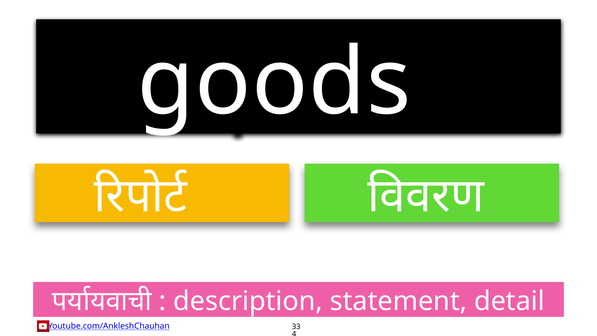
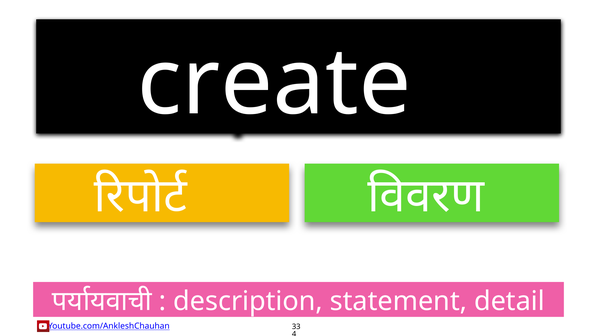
goods: goods -> create
